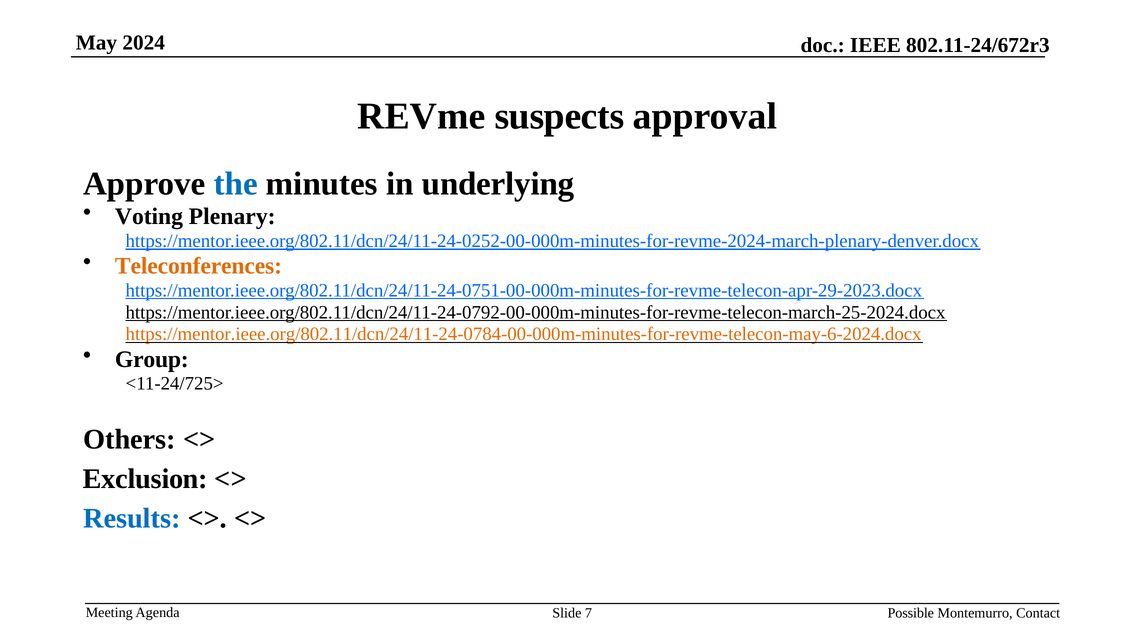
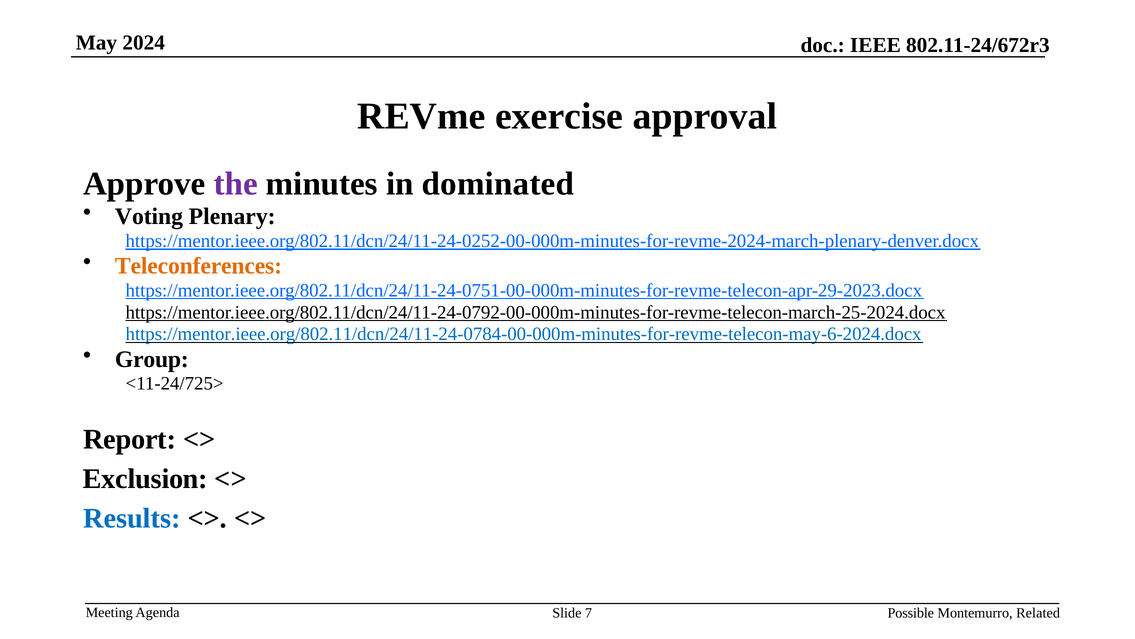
suspects: suspects -> exercise
the colour: blue -> purple
underlying: underlying -> dominated
https://mentor.ieee.org/802.11/dcn/24/11-24-0784-00-000m-minutes-for-revme-telecon-may-6-2024.docx colour: orange -> blue
Others: Others -> Report
Contact: Contact -> Related
